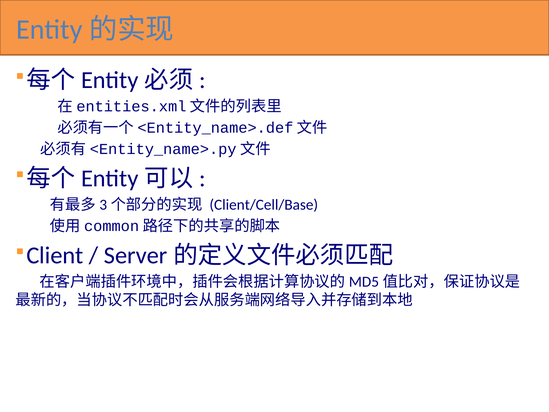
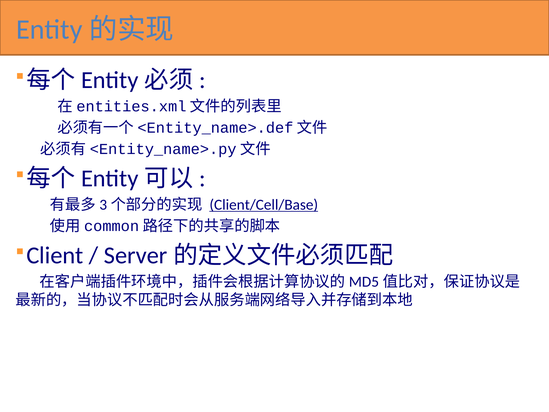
Client/Cell/Base underline: none -> present
